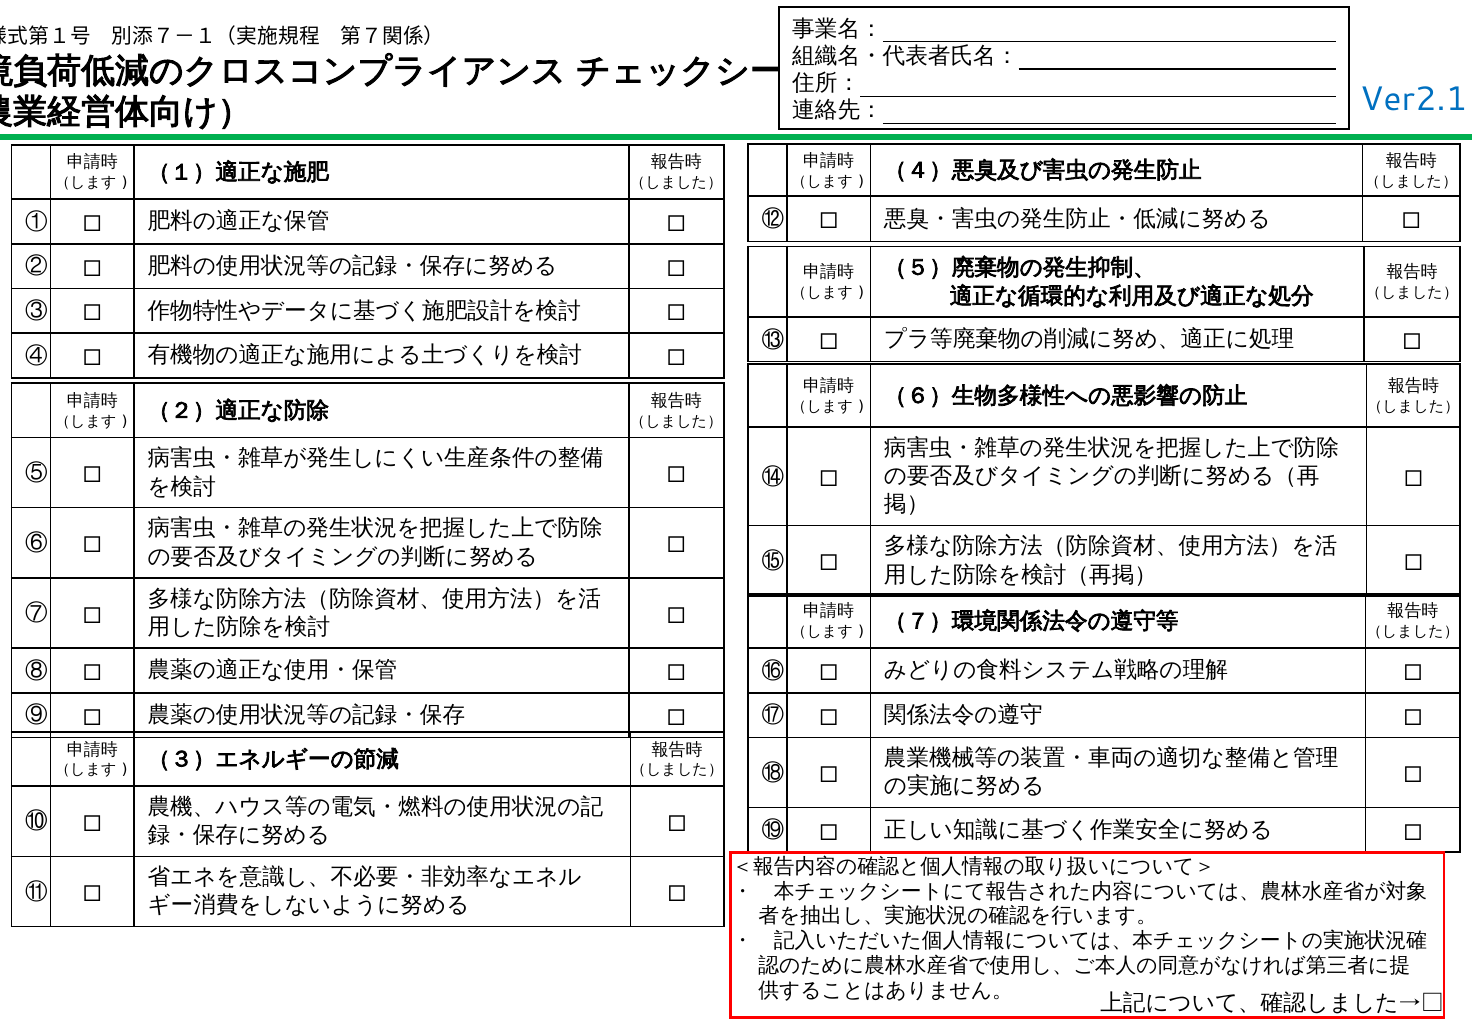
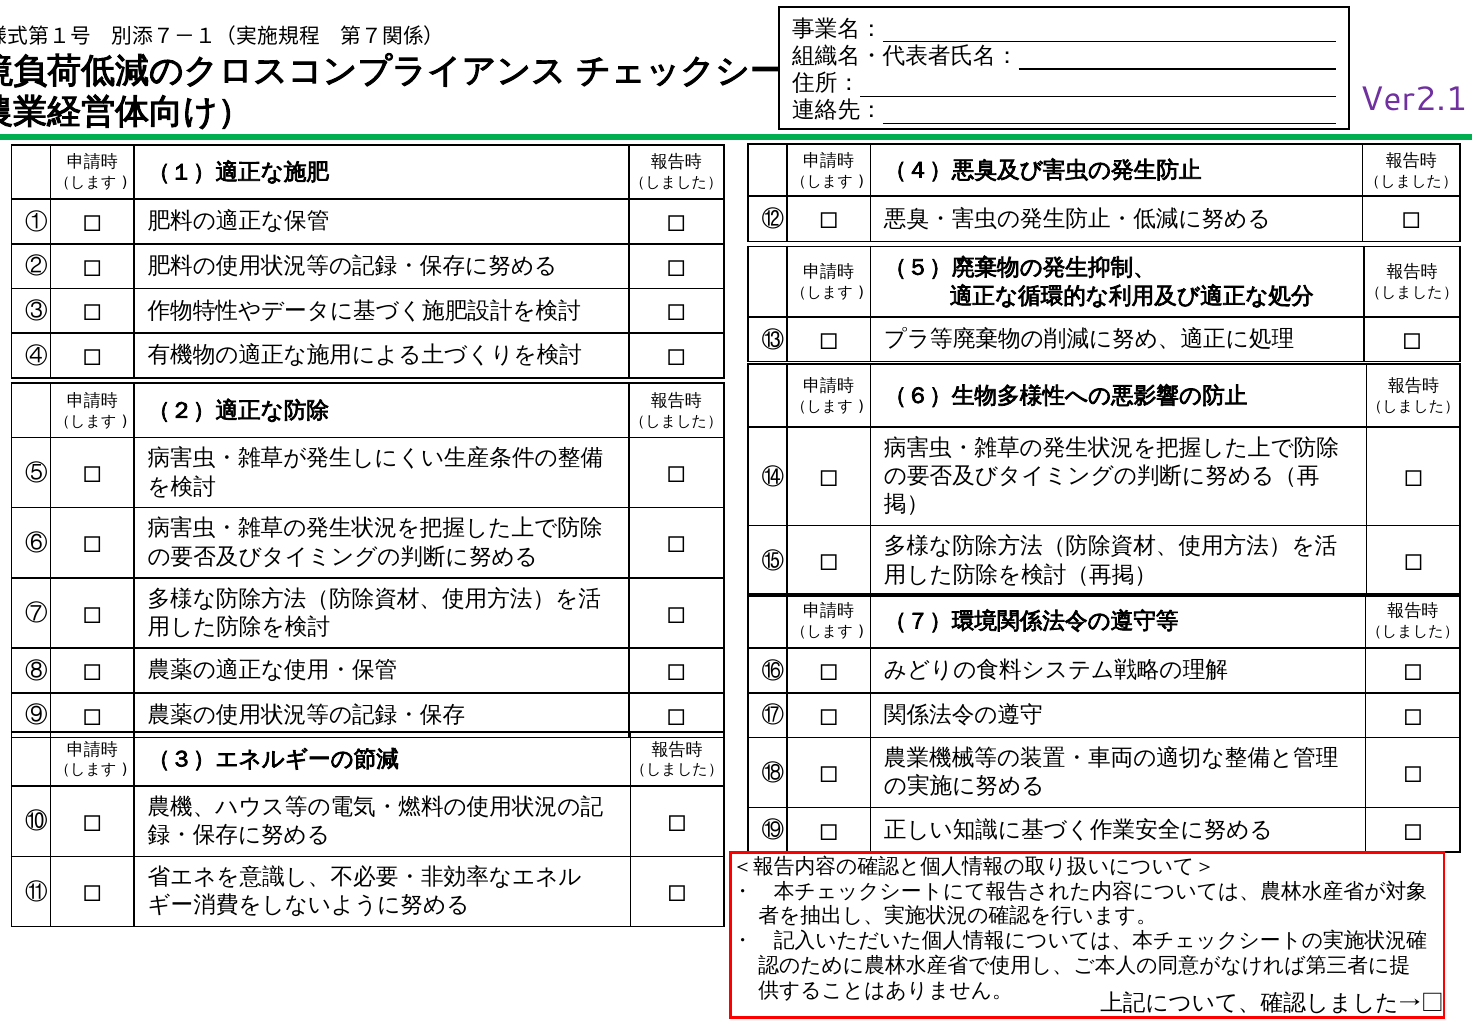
Ver2.1 colour: blue -> purple
